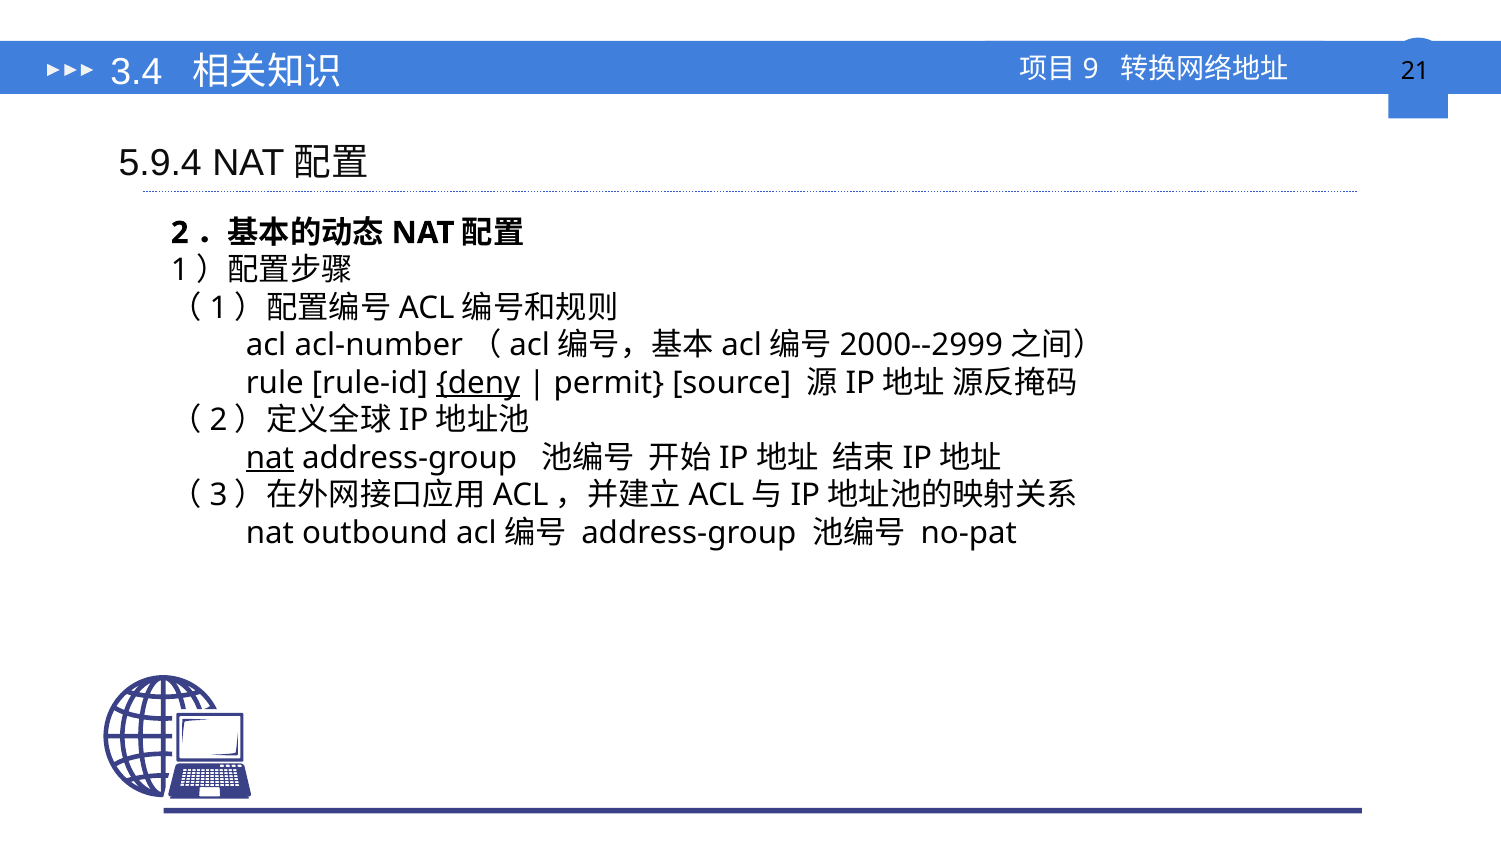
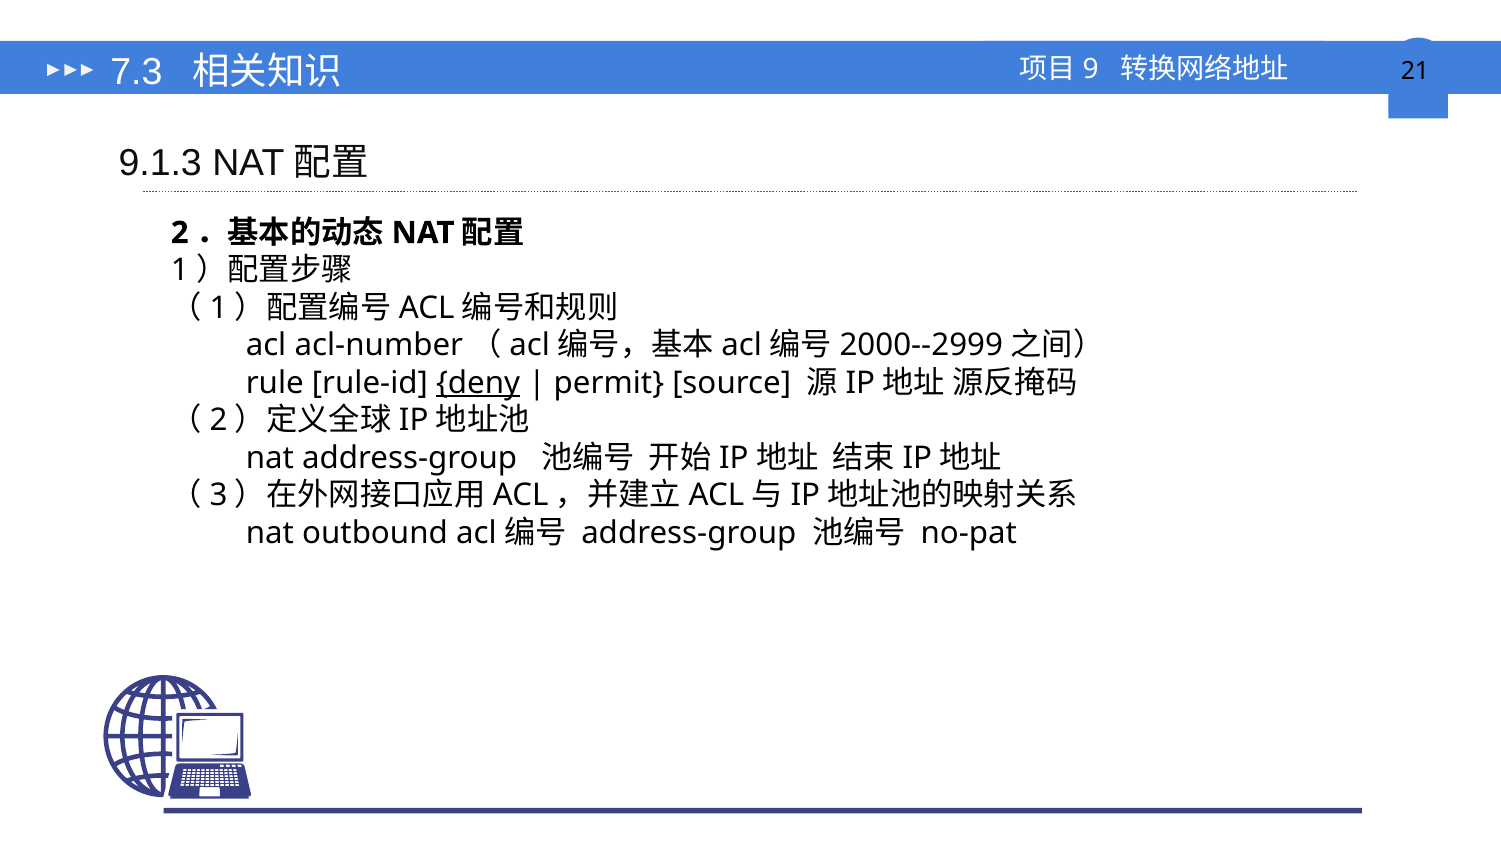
3.4: 3.4 -> 7.3
5.9.4: 5.9.4 -> 9.1.3
nat at (270, 458) underline: present -> none
